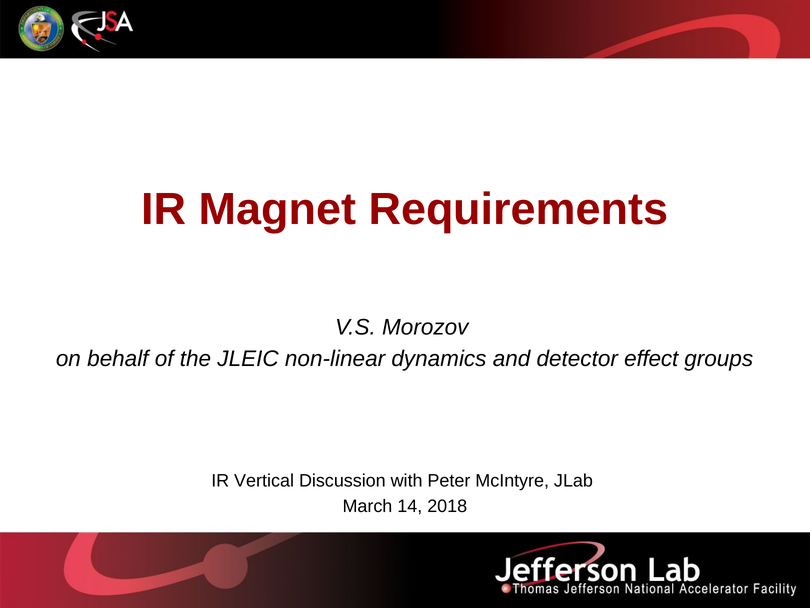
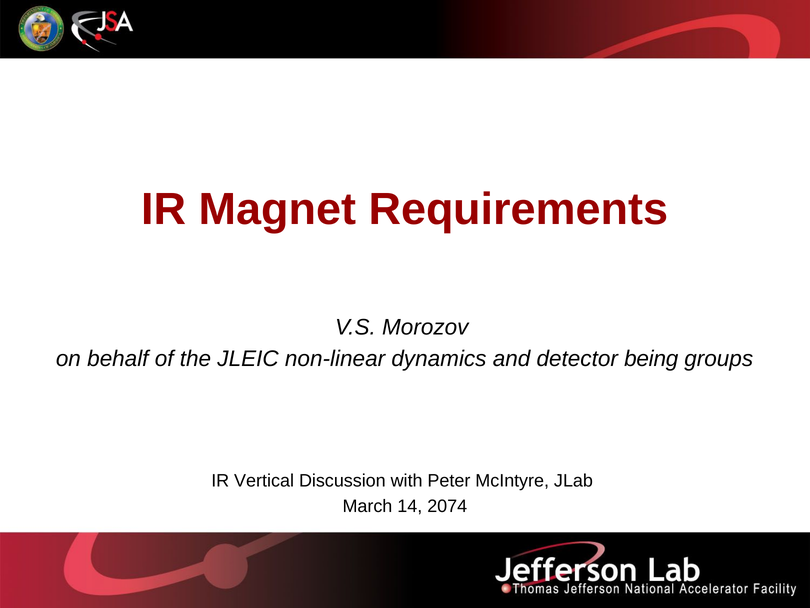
effect: effect -> being
2018: 2018 -> 2074
